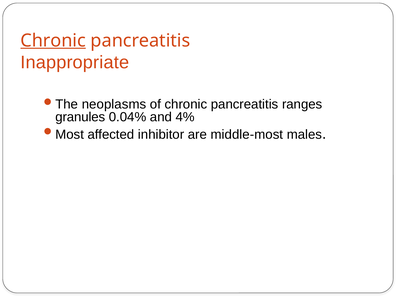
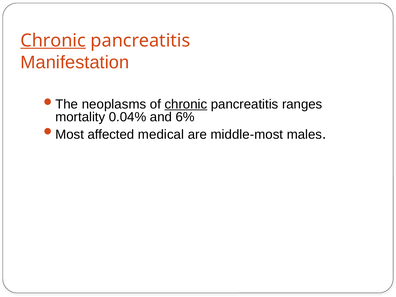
Inappropriate: Inappropriate -> Manifestation
chronic at (186, 104) underline: none -> present
granules: granules -> mortality
4%: 4% -> 6%
inhibitor: inhibitor -> medical
